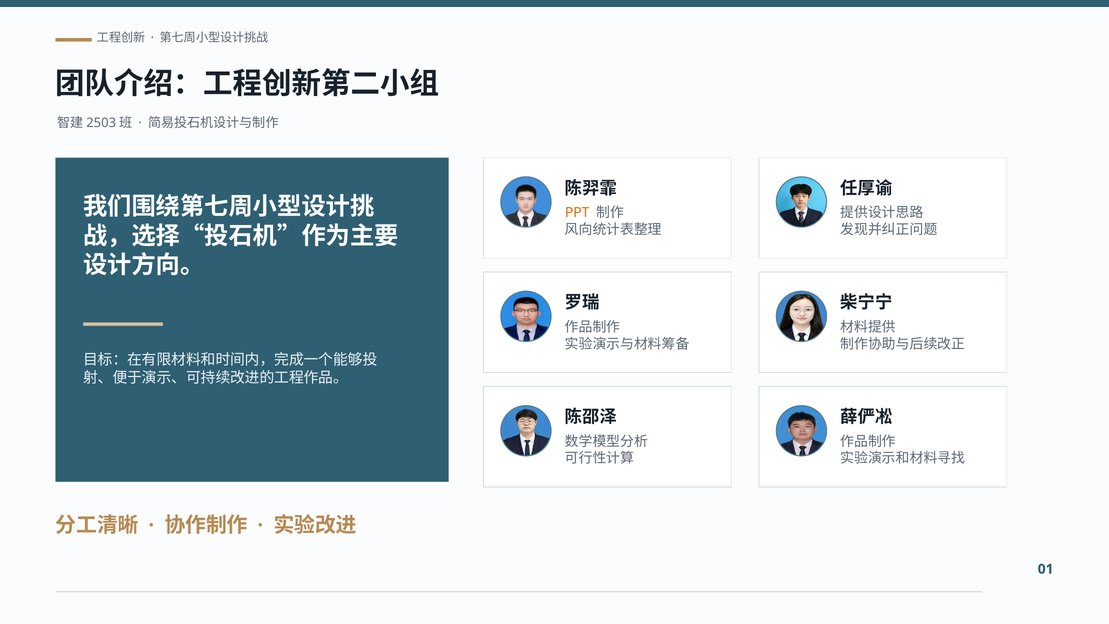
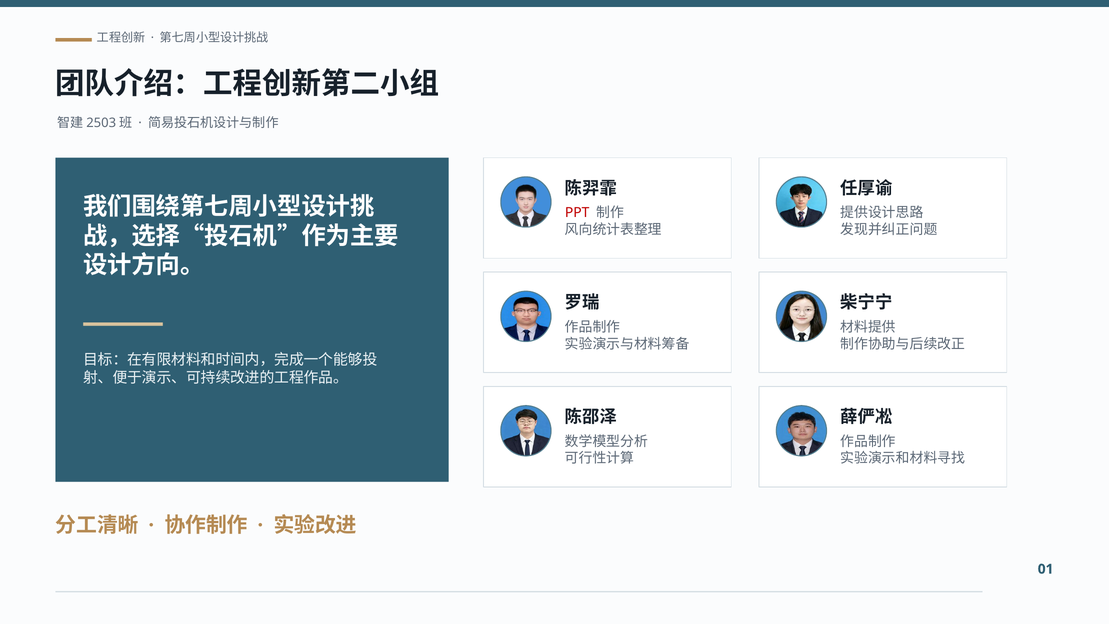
PPT colour: orange -> red
